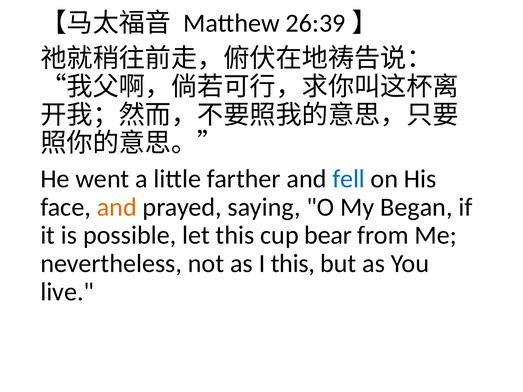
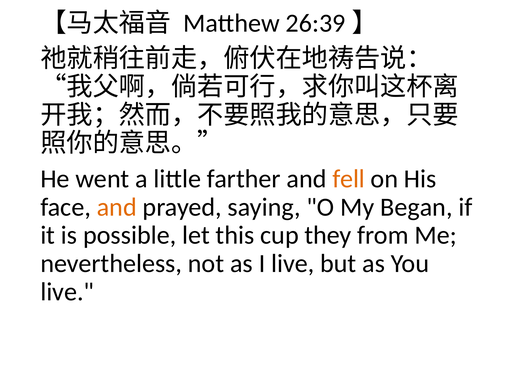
fell colour: blue -> orange
bear: bear -> they
I this: this -> live
